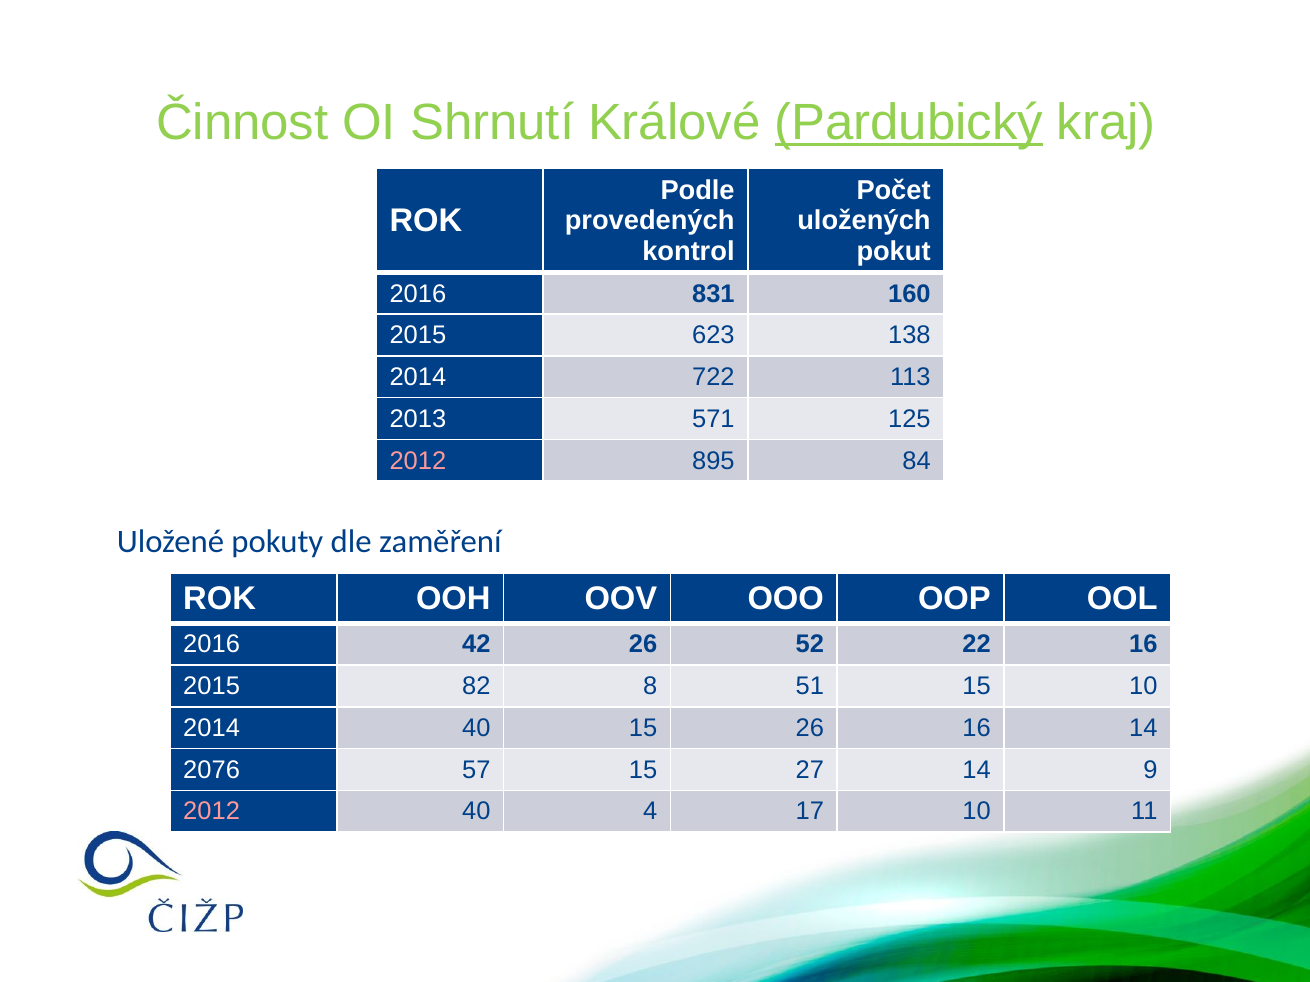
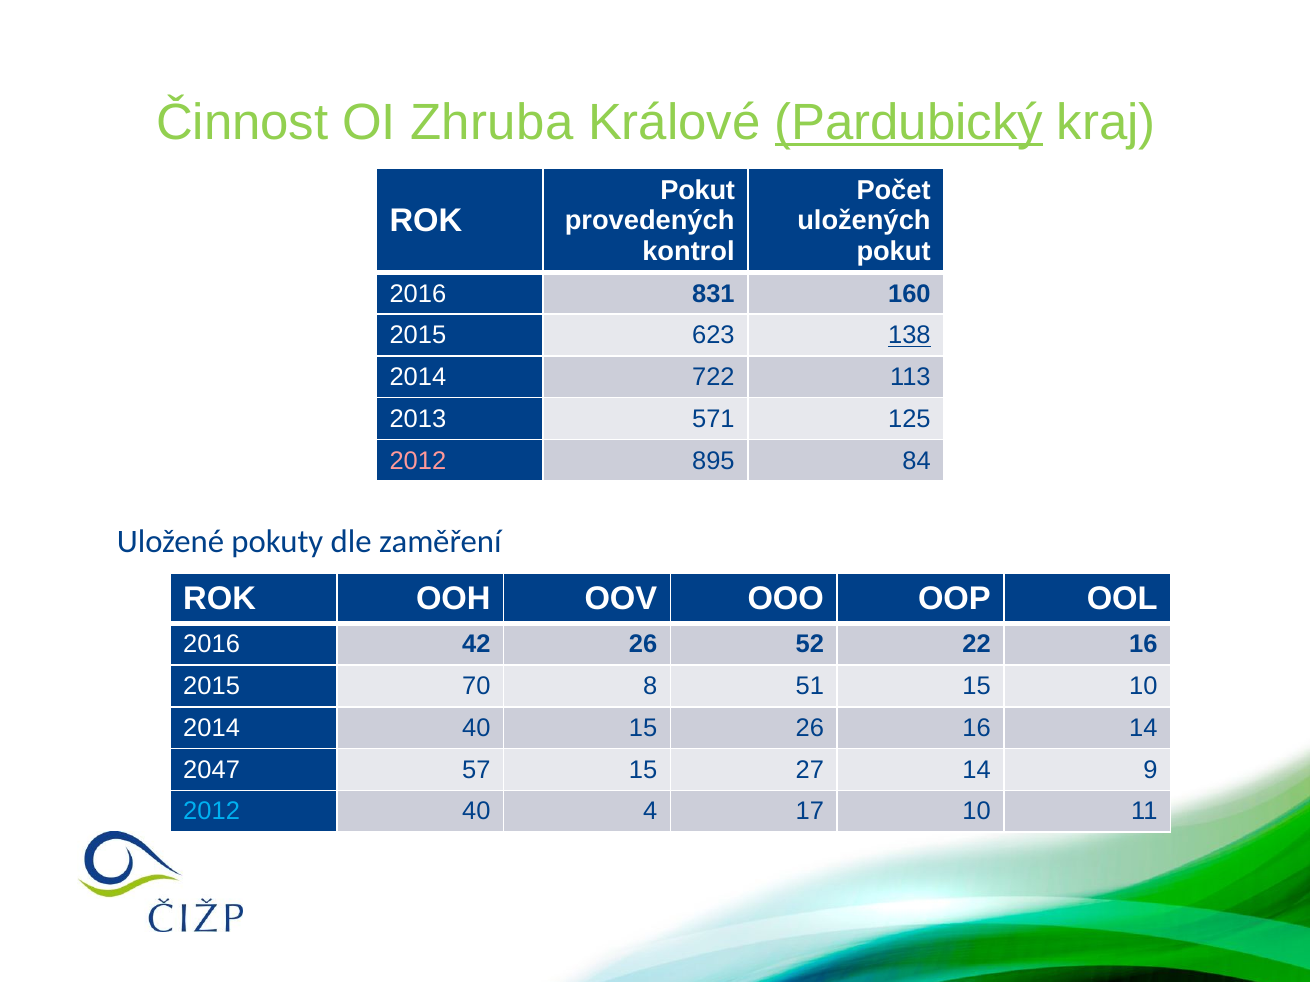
Shrnutí: Shrnutí -> Zhruba
Podle at (698, 191): Podle -> Pokut
138 underline: none -> present
82: 82 -> 70
2076: 2076 -> 2047
2012 at (212, 812) colour: pink -> light blue
